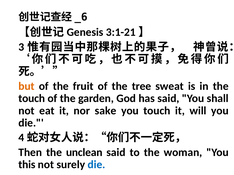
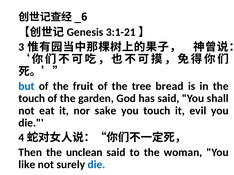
but colour: orange -> blue
sweat: sweat -> bread
will: will -> evil
this: this -> like
